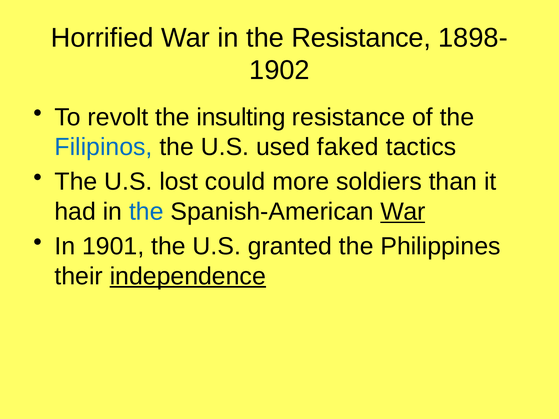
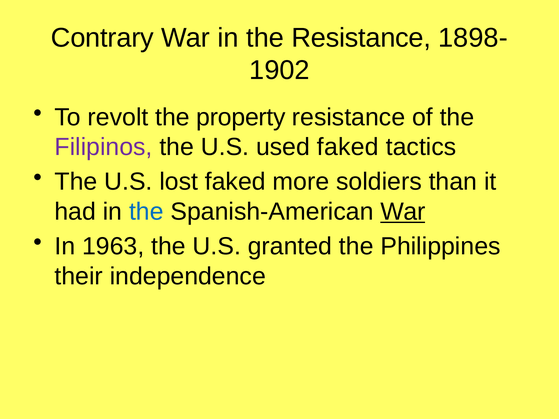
Horrified: Horrified -> Contrary
insulting: insulting -> property
Filipinos colour: blue -> purple
lost could: could -> faked
1901: 1901 -> 1963
independence underline: present -> none
